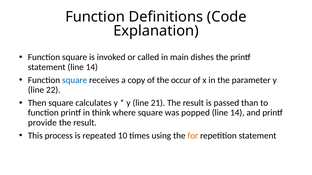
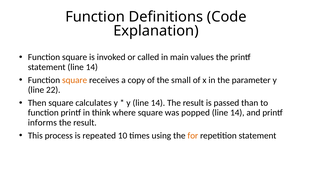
dishes: dishes -> values
square at (75, 80) colour: blue -> orange
occur: occur -> small
y line 21: 21 -> 14
provide: provide -> informs
